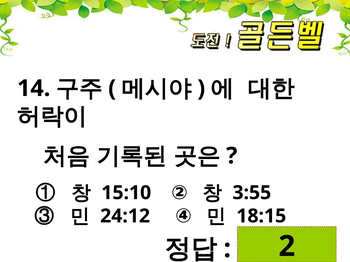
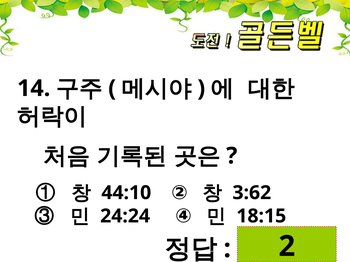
15:10: 15:10 -> 44:10
3:55: 3:55 -> 3:62
24:12: 24:12 -> 24:24
